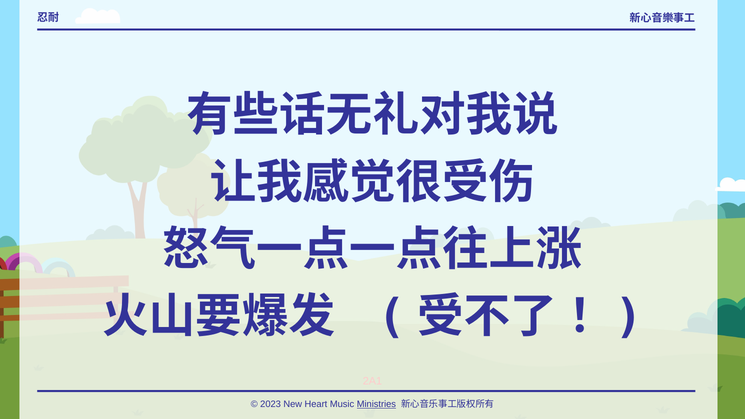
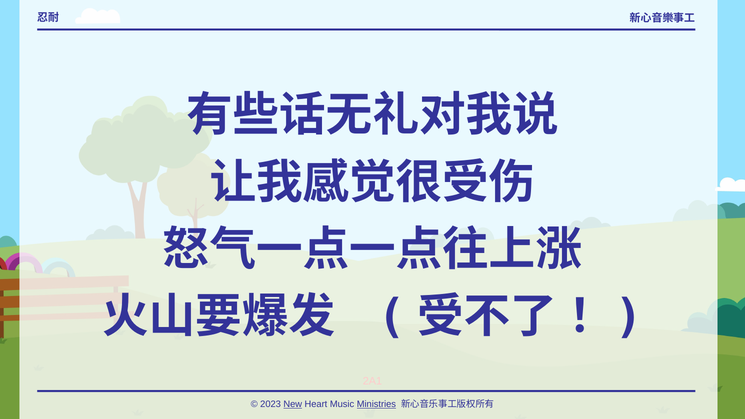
New underline: none -> present
